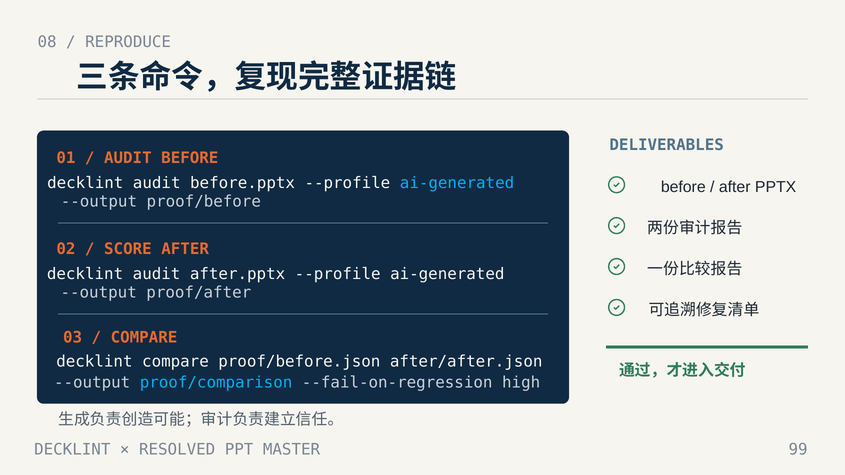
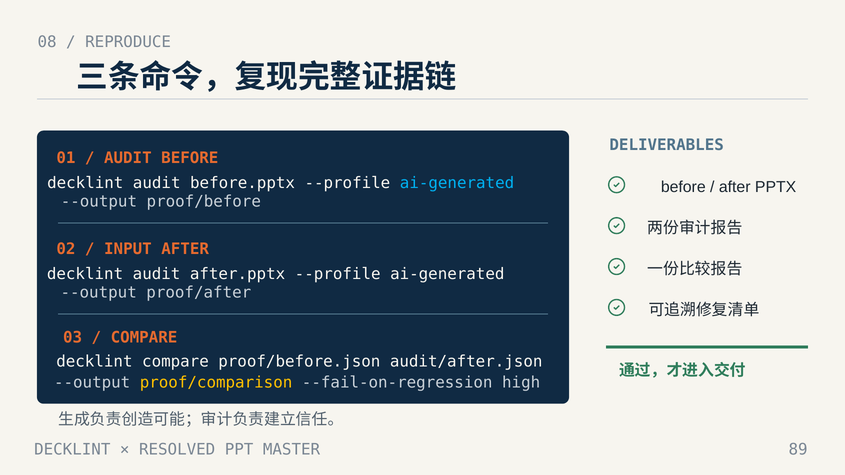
SCORE: SCORE -> INPUT
after/after.json: after/after.json -> audit/after.json
proof/comparison colour: light blue -> yellow
99: 99 -> 89
